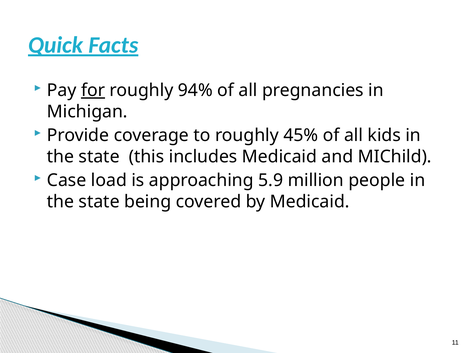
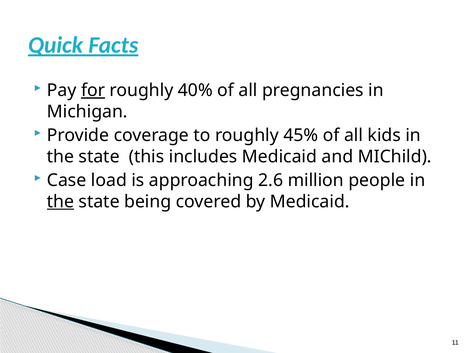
94%: 94% -> 40%
5.9: 5.9 -> 2.6
the at (61, 201) underline: none -> present
